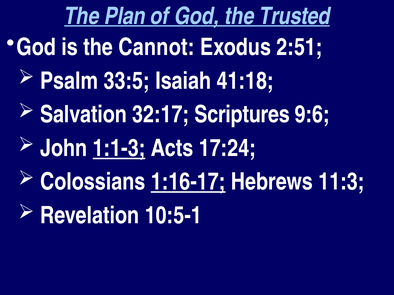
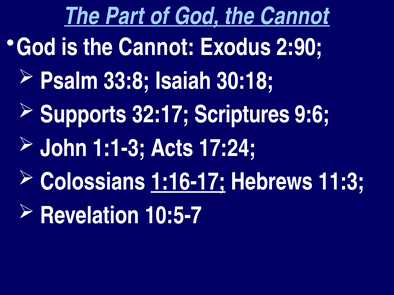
Plan: Plan -> Part
God the Trusted: Trusted -> Cannot
2:51: 2:51 -> 2:90
33:5: 33:5 -> 33:8
41:18: 41:18 -> 30:18
Salvation: Salvation -> Supports
1:1-3 underline: present -> none
10:5-1: 10:5-1 -> 10:5-7
